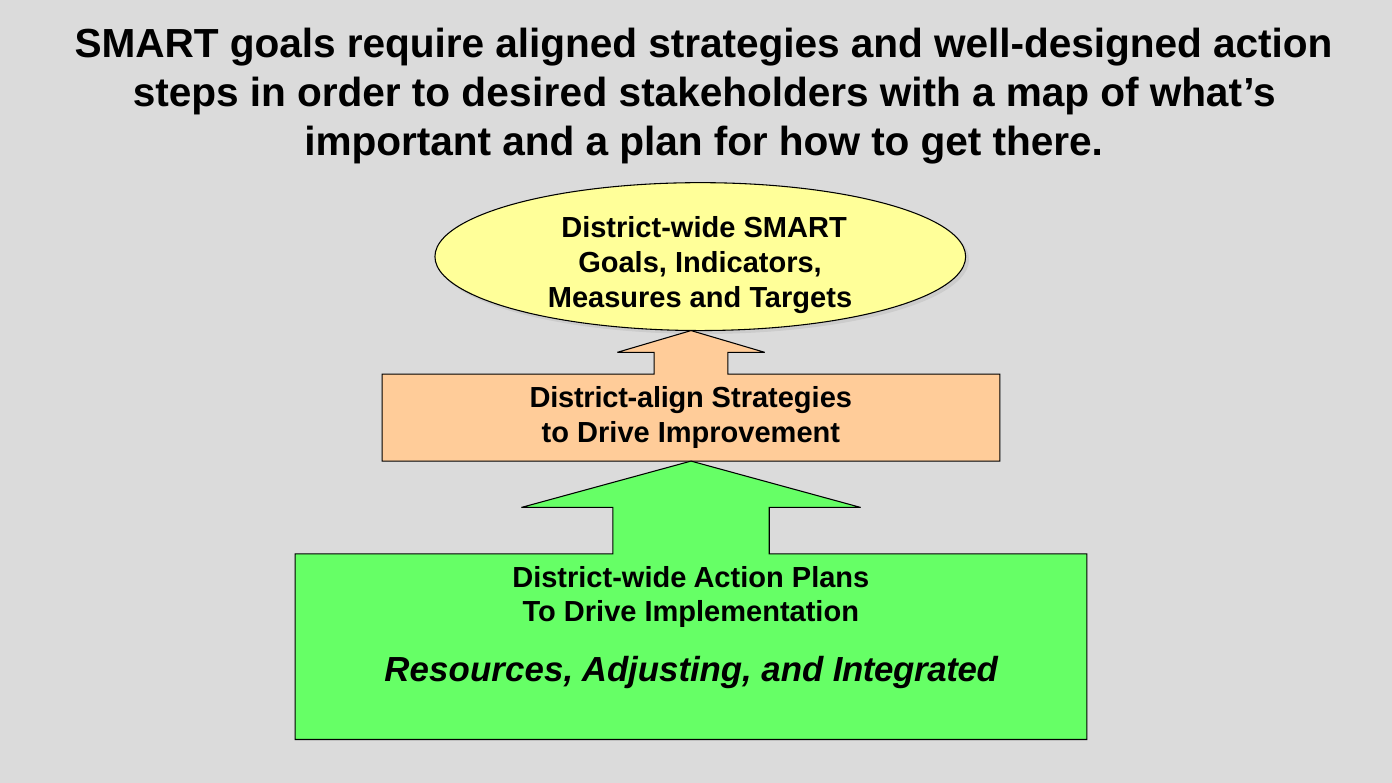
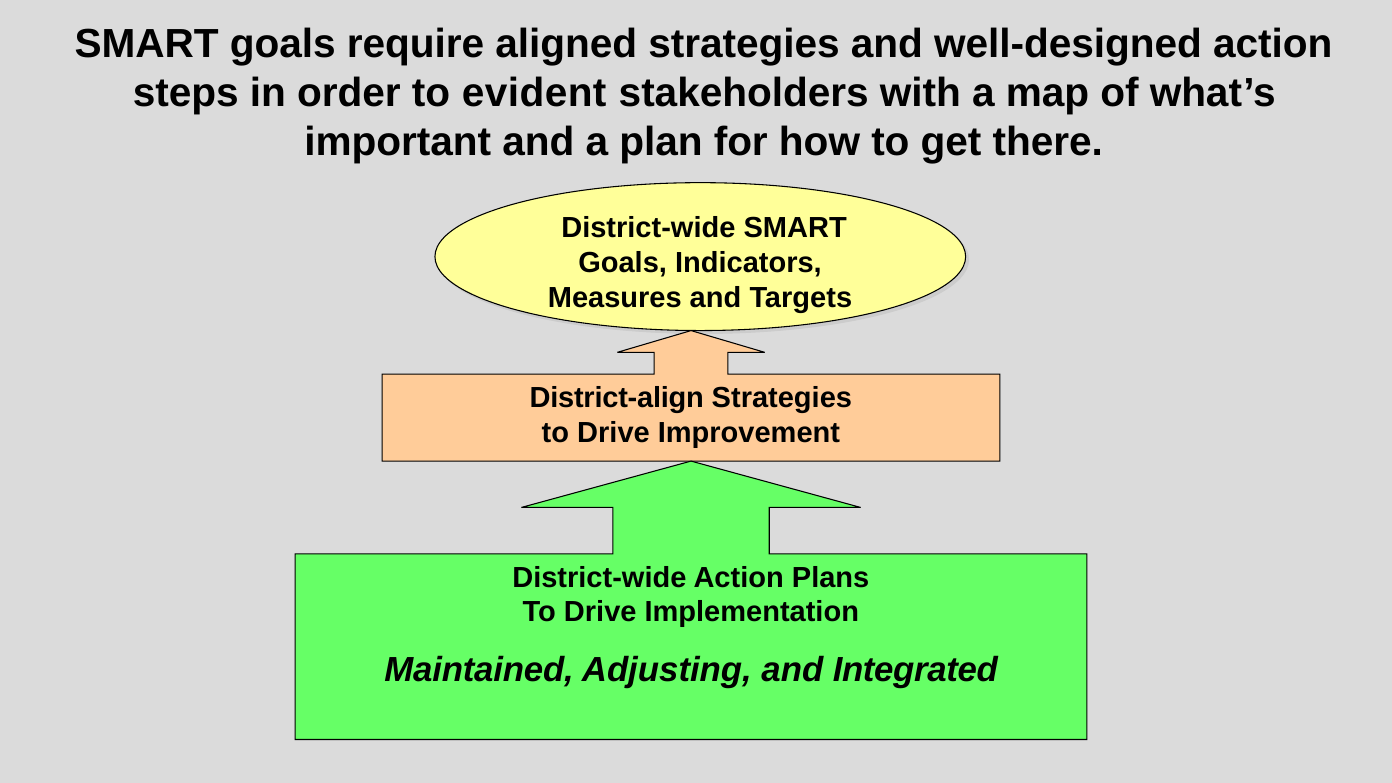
desired: desired -> evident
Resources: Resources -> Maintained
